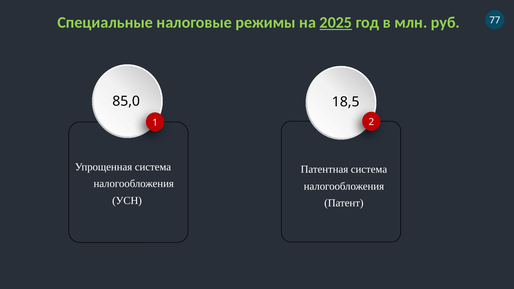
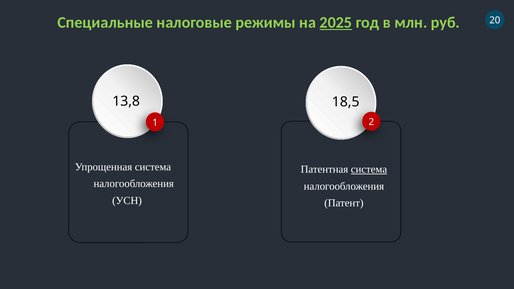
77: 77 -> 20
85,0: 85,0 -> 13,8
система at (369, 170) underline: none -> present
